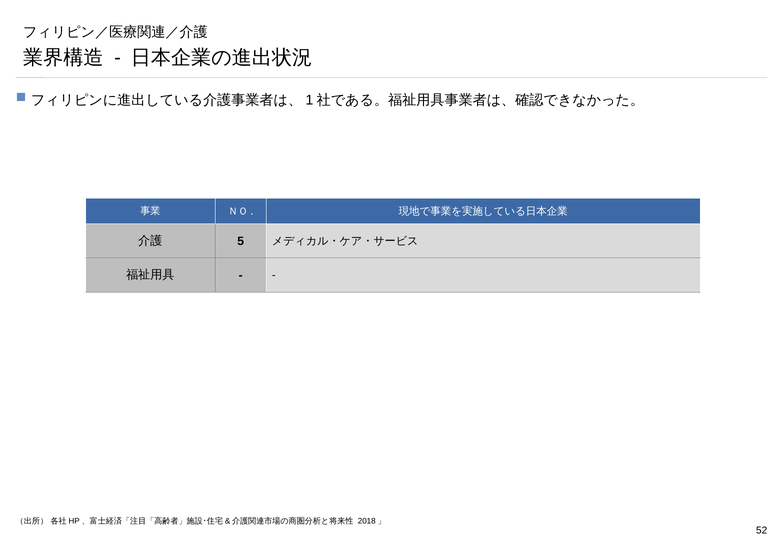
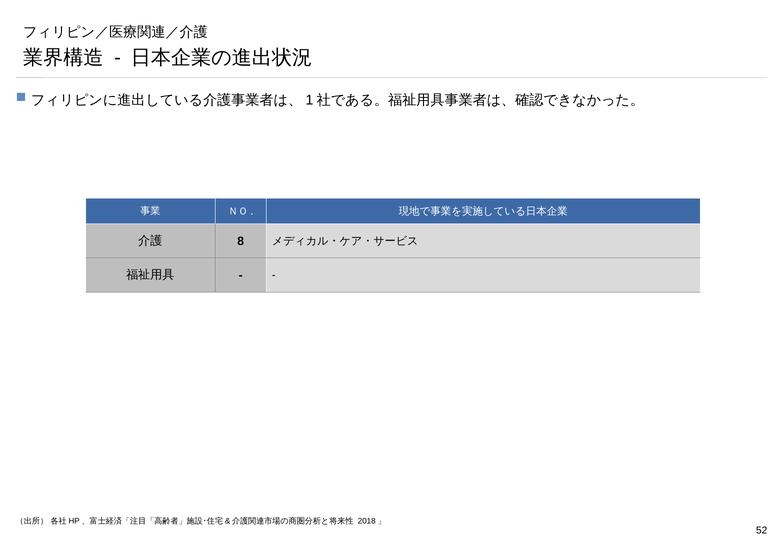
5: 5 -> 8
